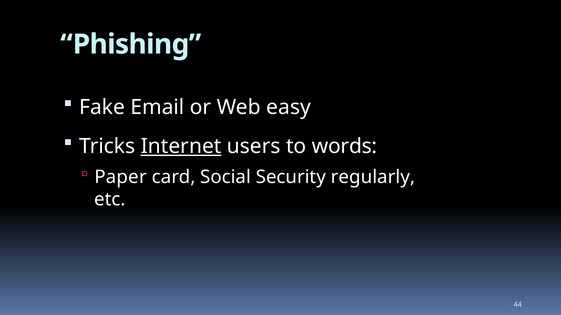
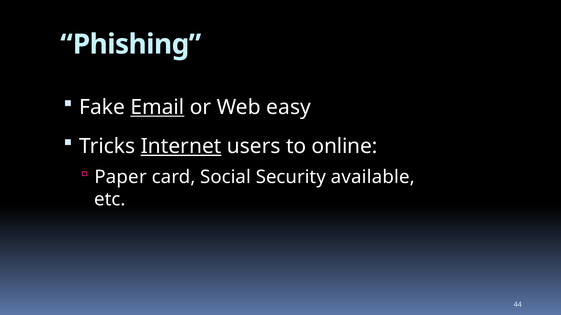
Email underline: none -> present
words: words -> online
regularly: regularly -> available
